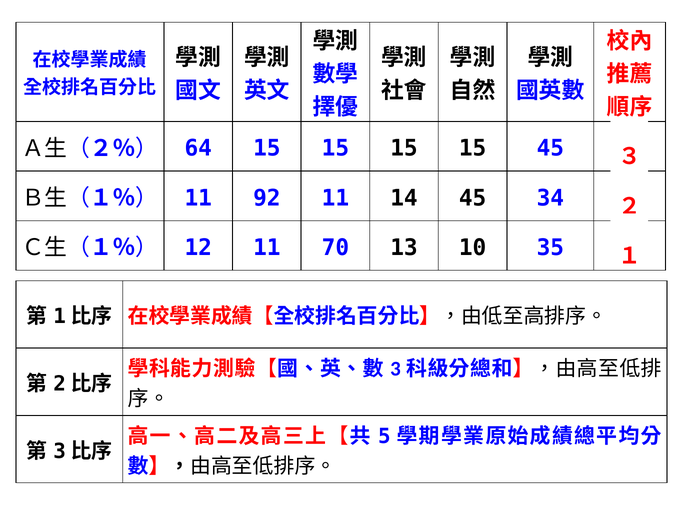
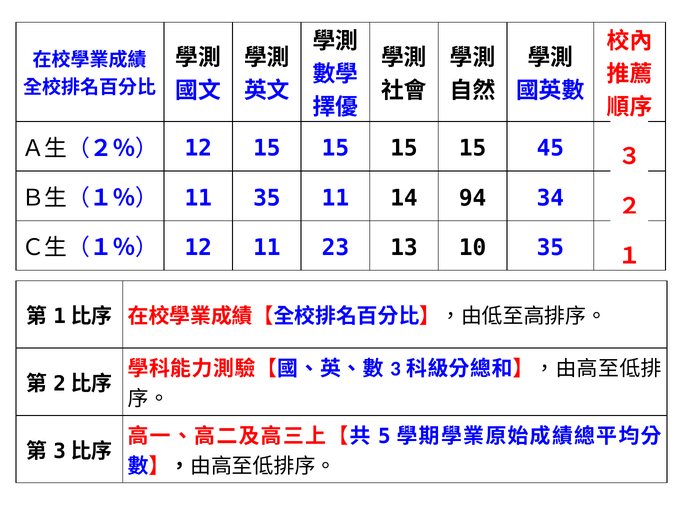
64 at (198, 148): 64 -> 12
11 92: 92 -> 35
14 45: 45 -> 94
70: 70 -> 23
